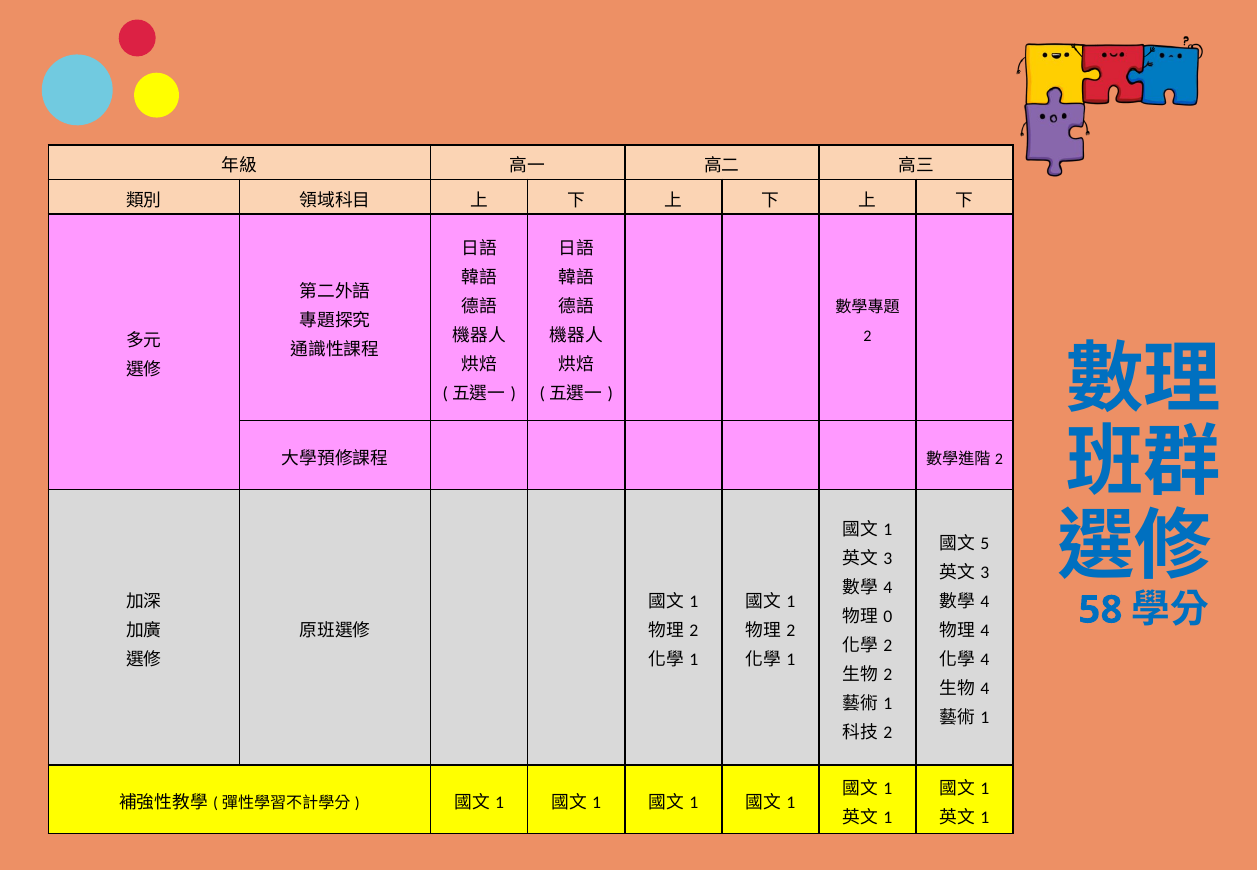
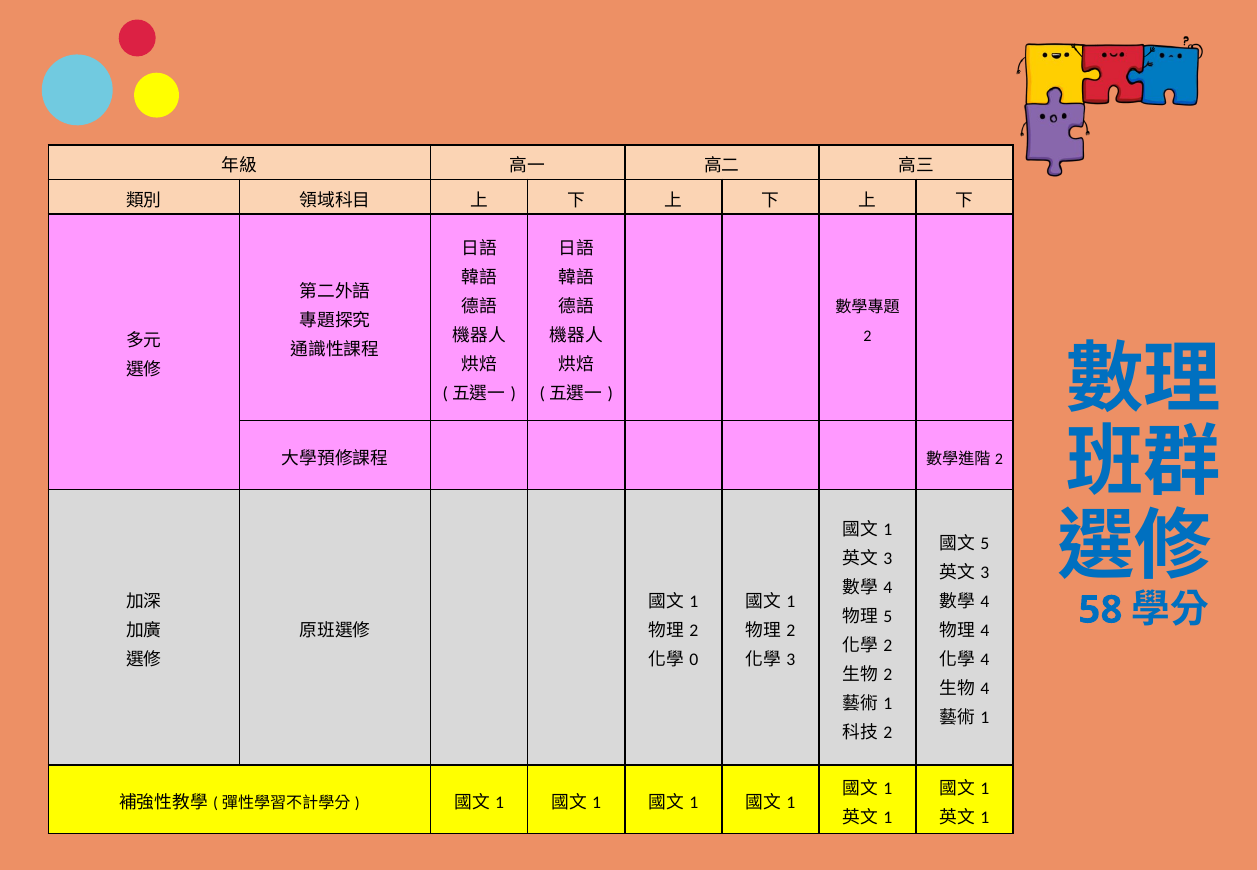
0 at (888, 616): 0 -> 5
1 at (694, 660): 1 -> 0
1 at (791, 660): 1 -> 3
